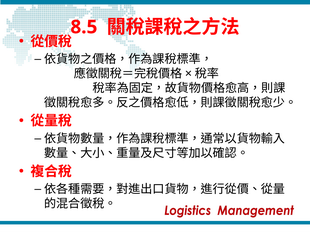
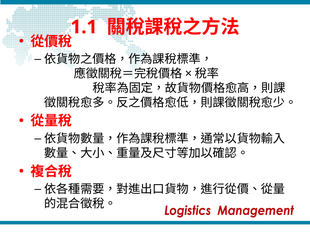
8.5: 8.5 -> 1.1
